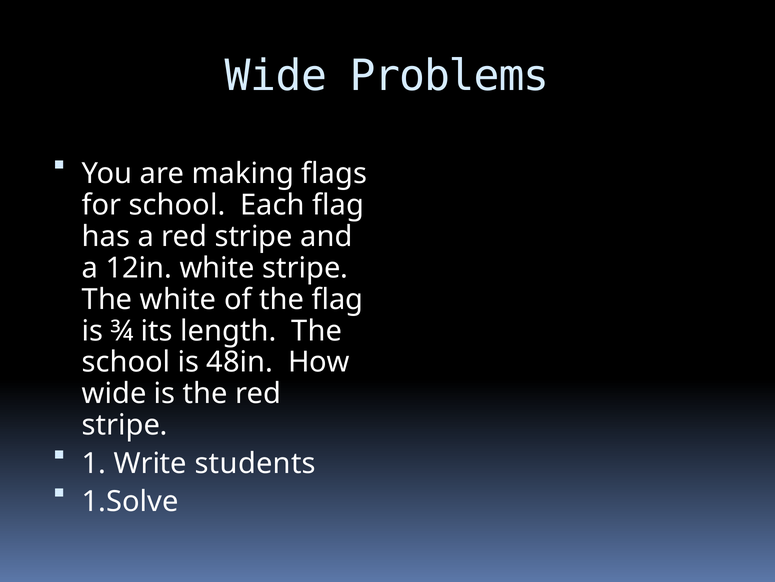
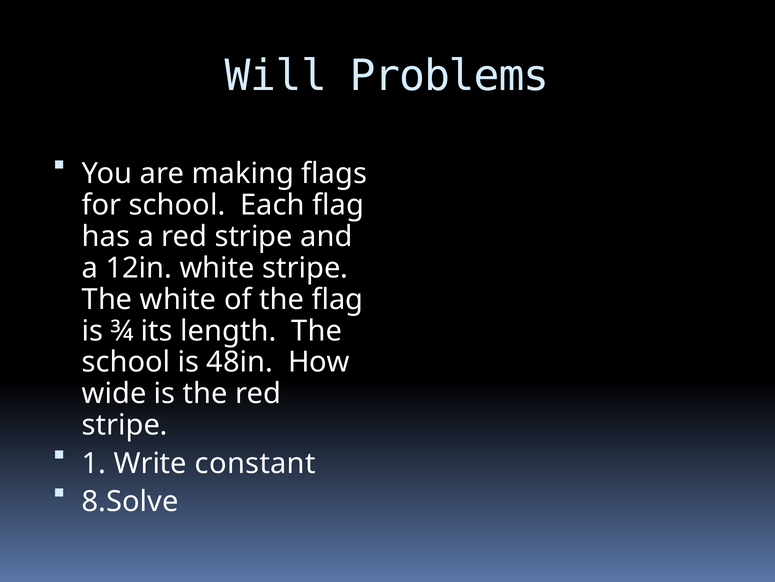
Wide at (276, 76): Wide -> Will
students: students -> constant
1.Solve: 1.Solve -> 8.Solve
